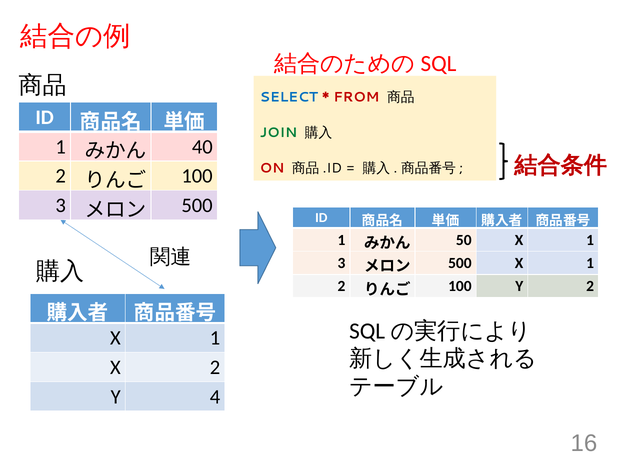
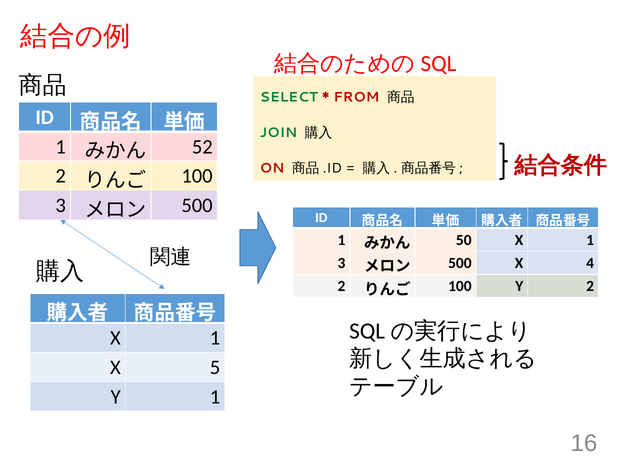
SELECT colour: blue -> green
40: 40 -> 52
500 X 1: 1 -> 4
X 2: 2 -> 5
Y 4: 4 -> 1
